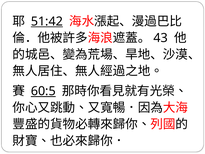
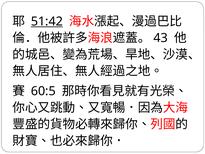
60:5 underline: present -> none
